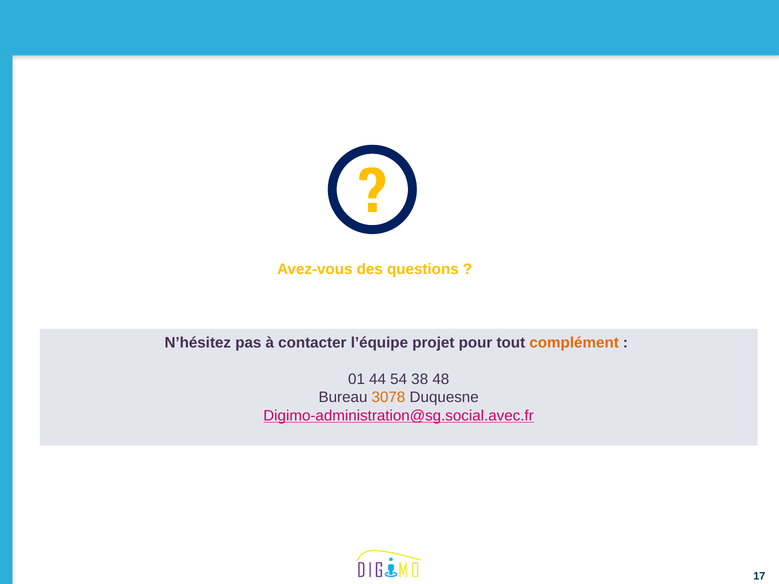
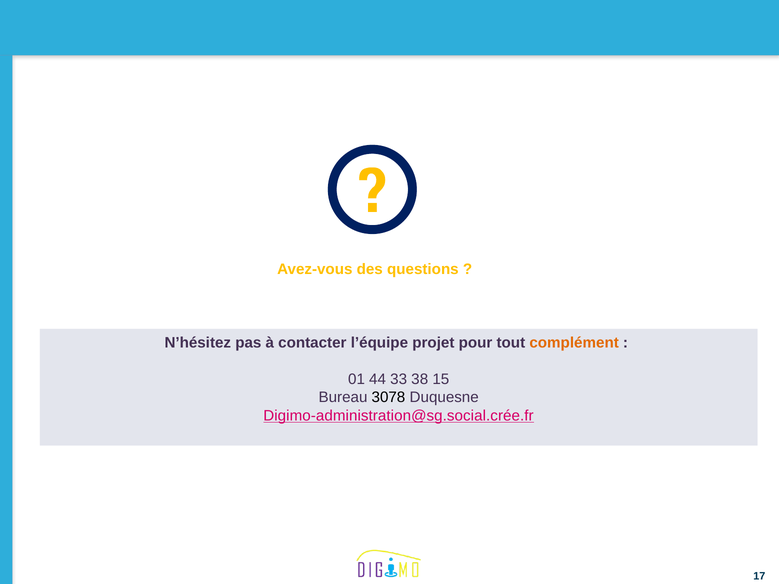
54: 54 -> 33
48: 48 -> 15
3078 colour: orange -> black
Digimo-administration@sg.social.avec.fr: Digimo-administration@sg.social.avec.fr -> Digimo-administration@sg.social.crée.fr
